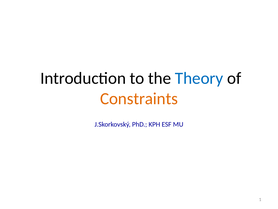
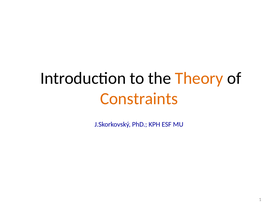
Theory colour: blue -> orange
